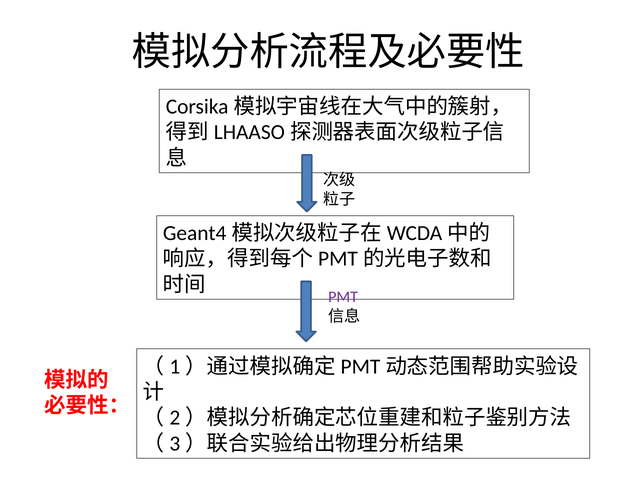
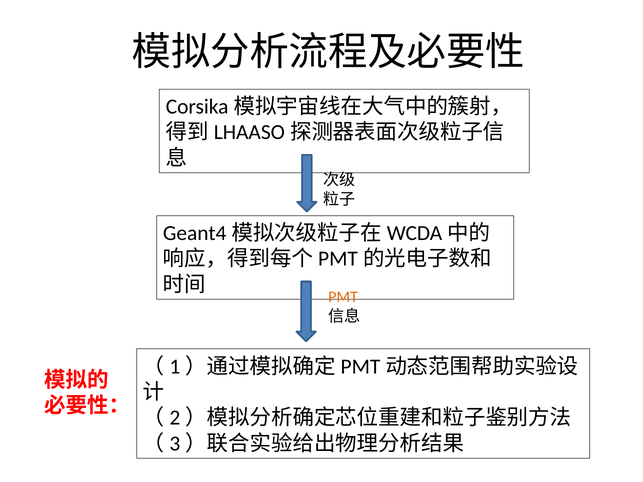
PMT colour: purple -> orange
